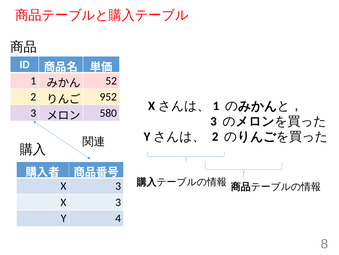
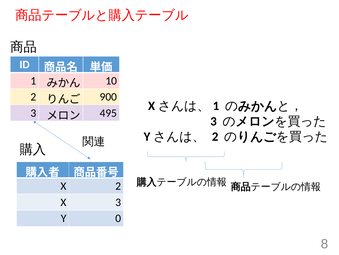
52: 52 -> 10
952: 952 -> 900
580: 580 -> 495
3 at (118, 186): 3 -> 2
4: 4 -> 0
